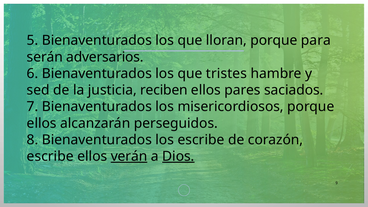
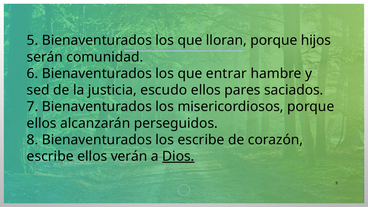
para: para -> hijos
adversarios: adversarios -> comunidad
tristes: tristes -> entrar
reciben: reciben -> escudo
verán underline: present -> none
